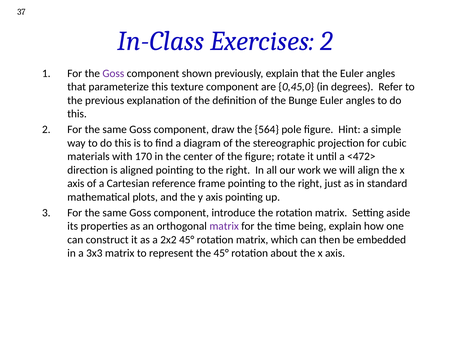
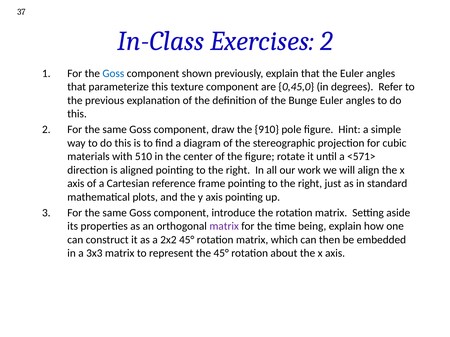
Goss at (113, 74) colour: purple -> blue
564: 564 -> 910
170: 170 -> 510
<472>: <472> -> <571>
